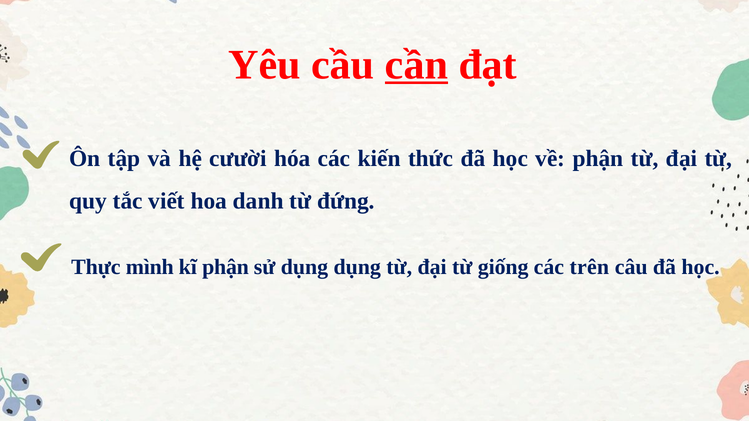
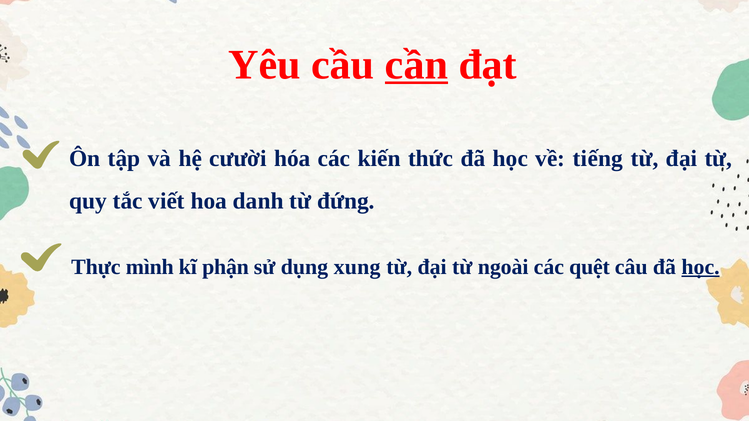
về phận: phận -> tiếng
dụng dụng: dụng -> xung
giống: giống -> ngoài
trên: trên -> quệt
học at (701, 267) underline: none -> present
